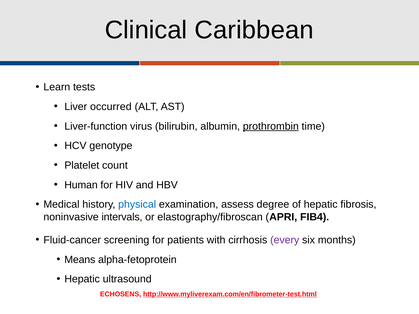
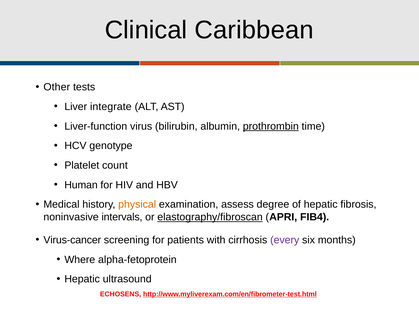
Learn: Learn -> Other
occurred: occurred -> integrate
physical colour: blue -> orange
elastography/fibroscan underline: none -> present
Fluid-cancer: Fluid-cancer -> Virus-cancer
Means: Means -> Where
